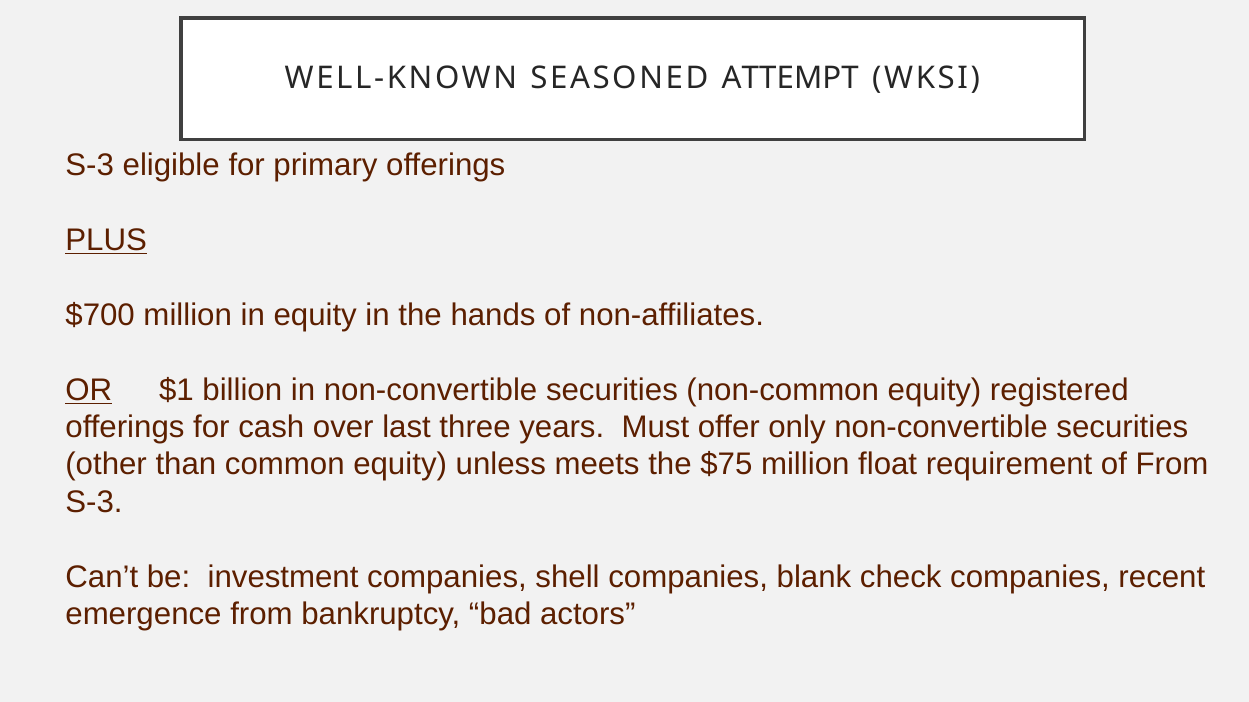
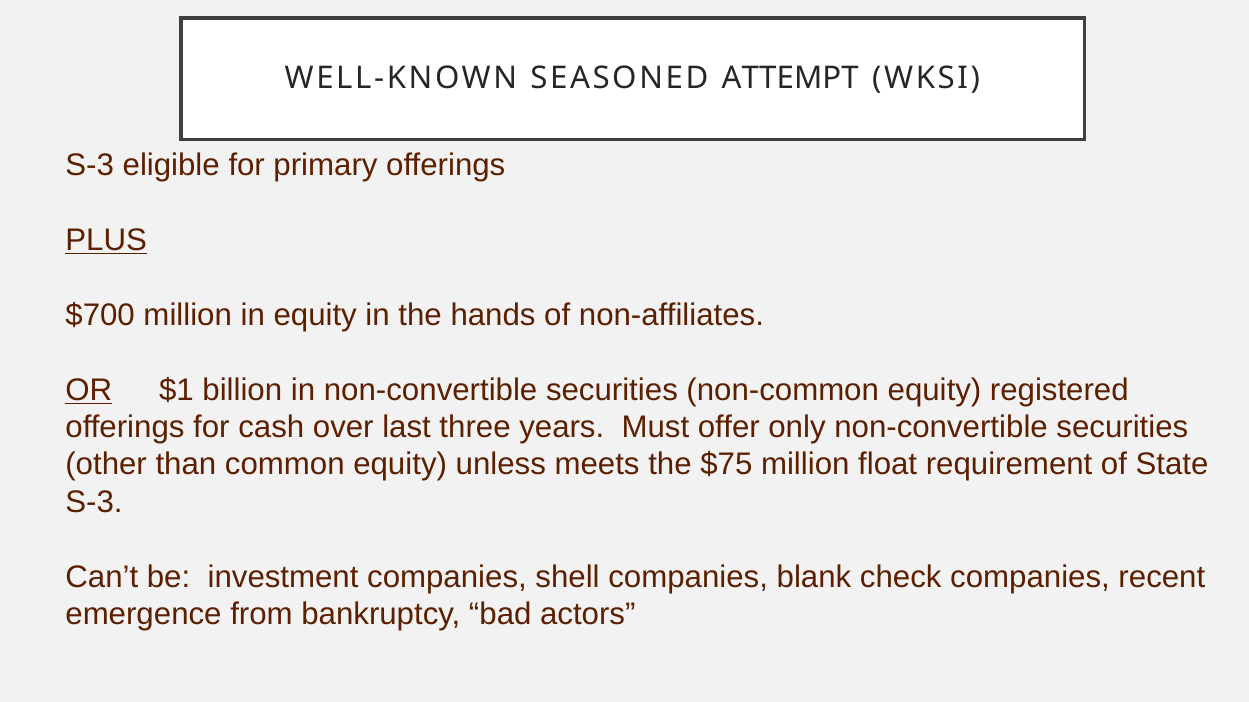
of From: From -> State
